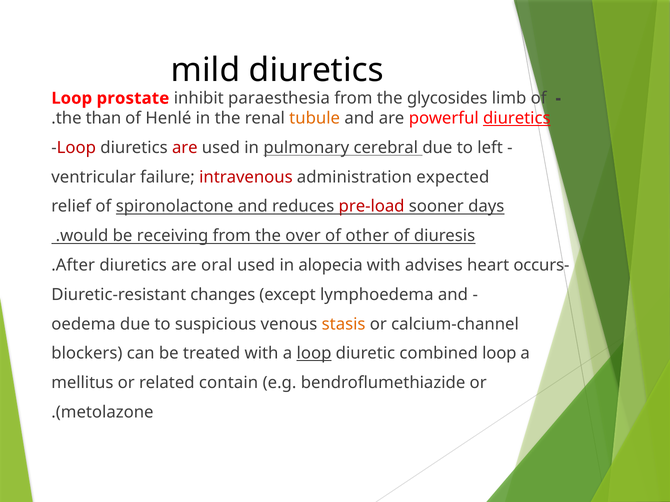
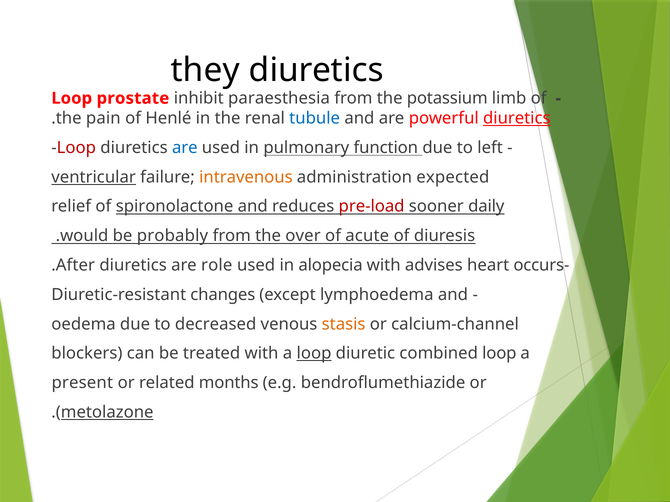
mild: mild -> they
glycosides: glycosides -> potassium
than: than -> pain
tubule colour: orange -> blue
are at (185, 148) colour: red -> blue
cerebral: cerebral -> function
ventricular underline: none -> present
intravenous colour: red -> orange
days: days -> daily
receiving: receiving -> probably
other: other -> acute
oral: oral -> role
suspicious: suspicious -> decreased
mellitus: mellitus -> present
contain: contain -> months
metolazone underline: none -> present
